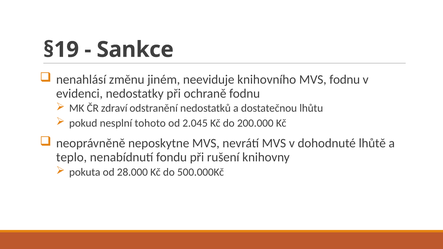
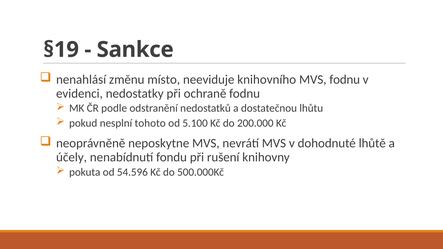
jiném: jiném -> místo
zdraví: zdraví -> podle
2.045: 2.045 -> 5.100
teplo: teplo -> účely
28.000: 28.000 -> 54.596
